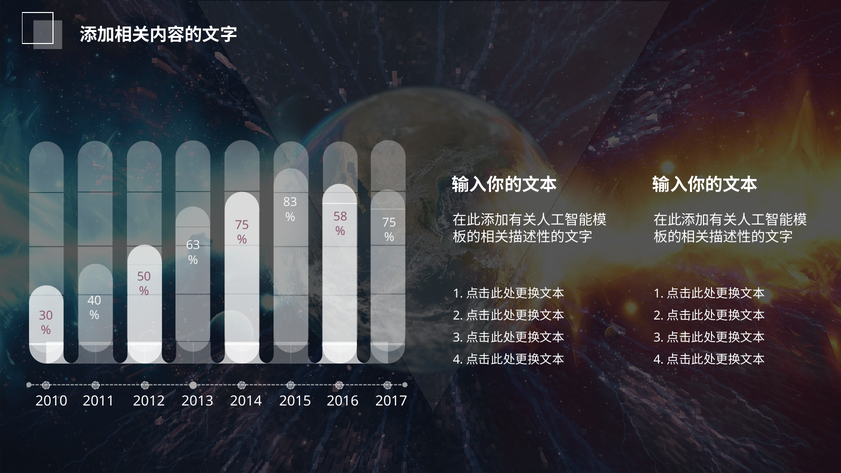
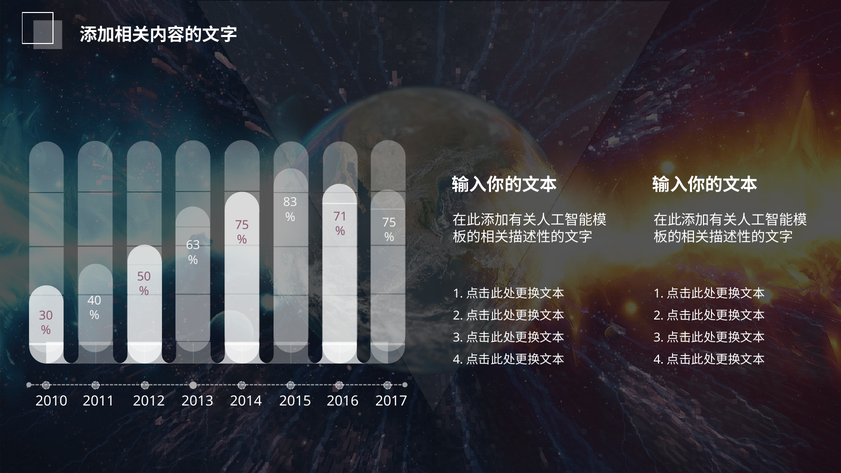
58: 58 -> 71
